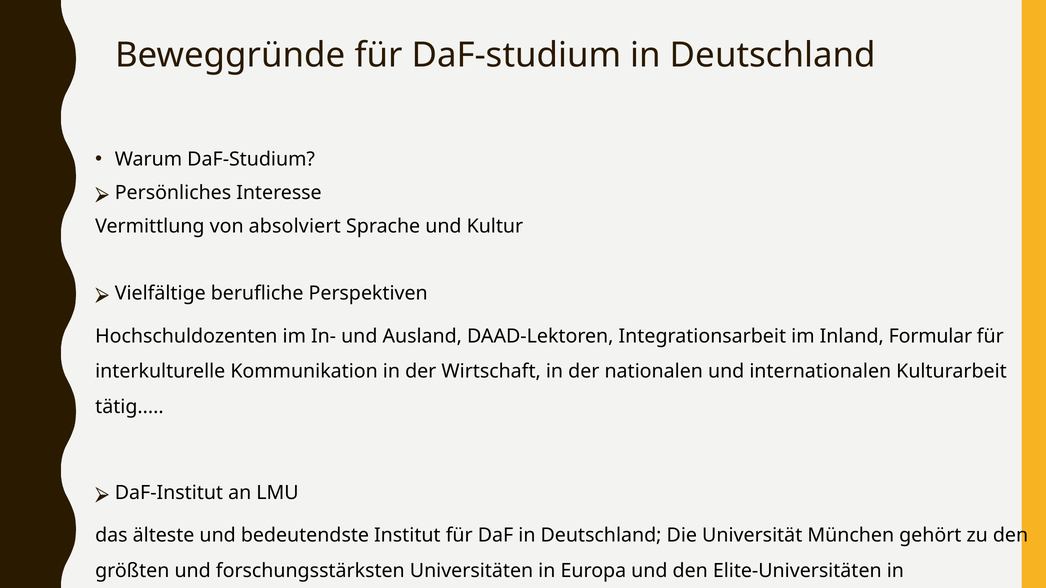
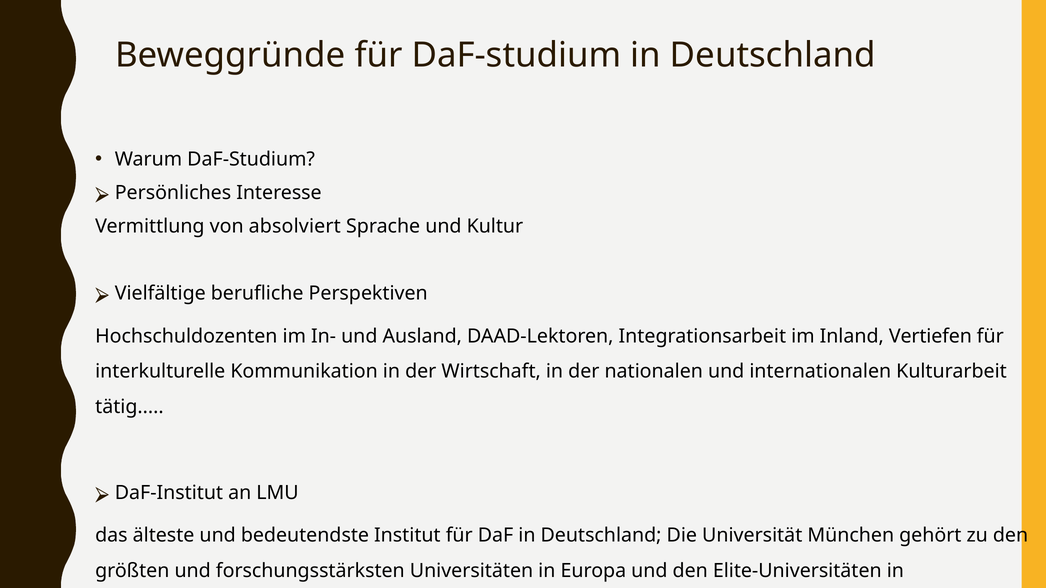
Formular: Formular -> Vertiefen
